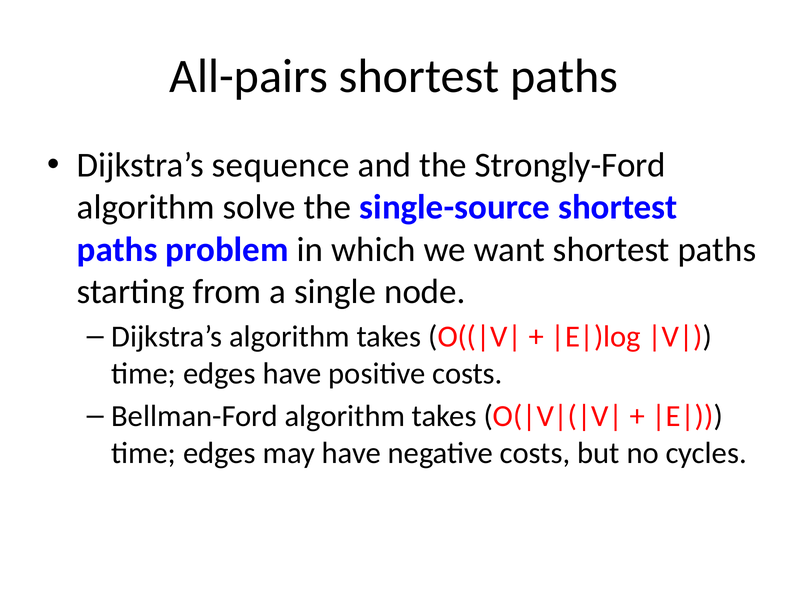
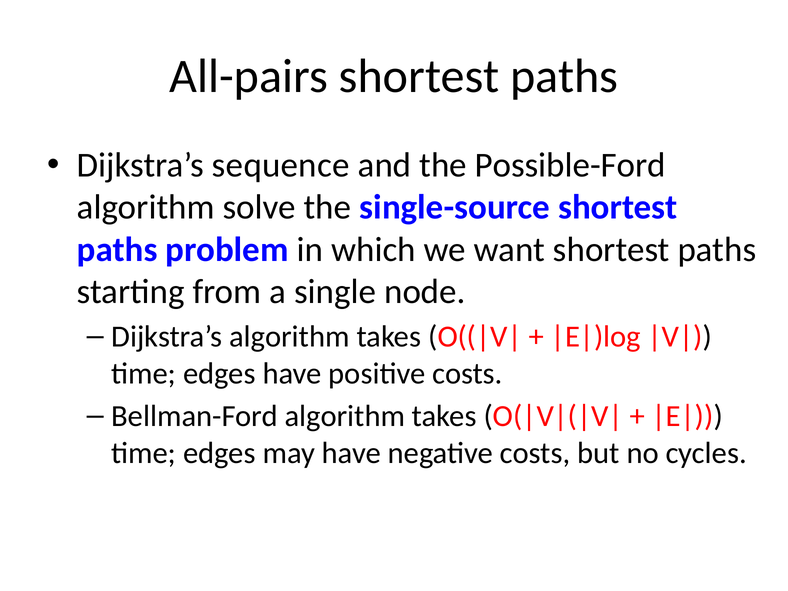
Strongly-Ford: Strongly-Ford -> Possible-Ford
